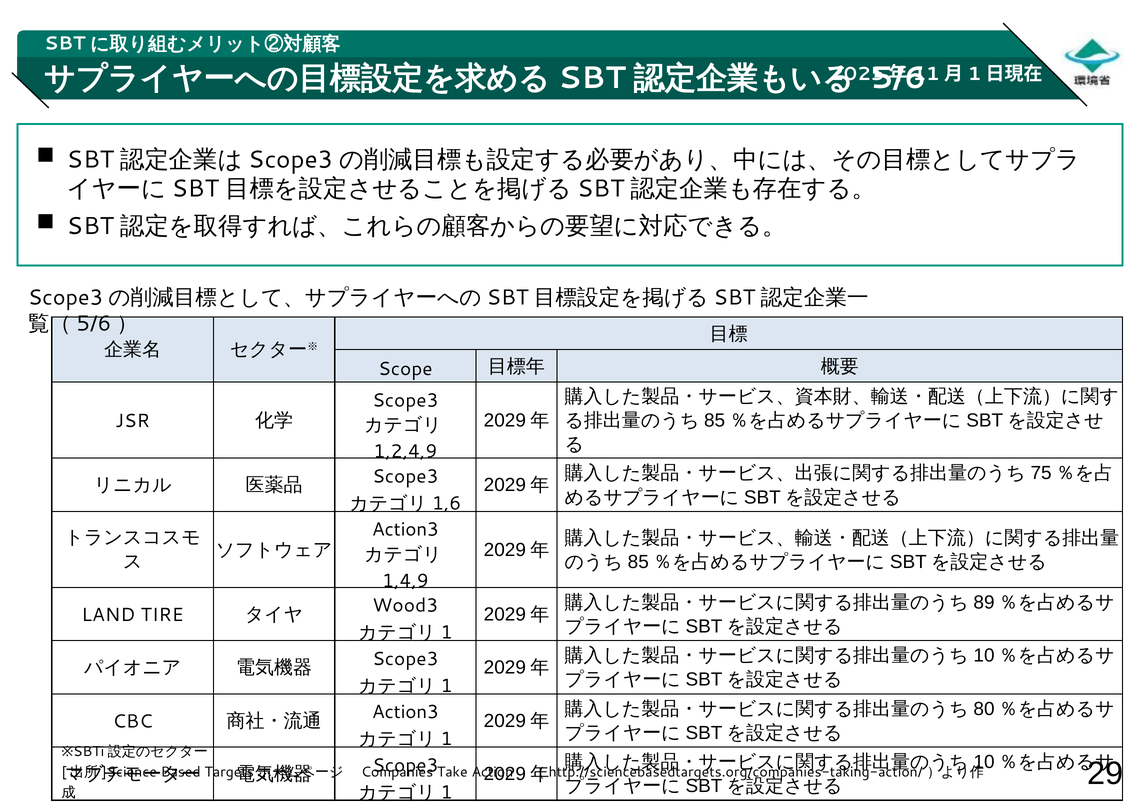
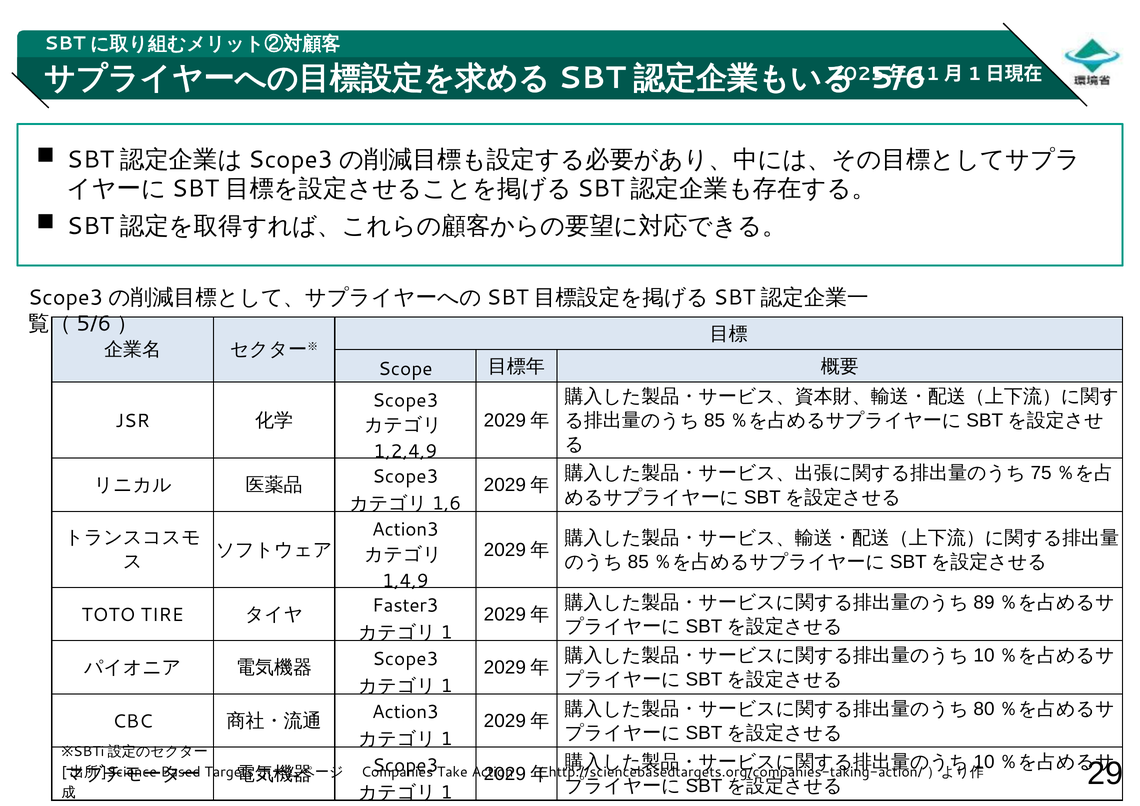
LAND: LAND -> TOTO
Wood3: Wood3 -> Faster3
